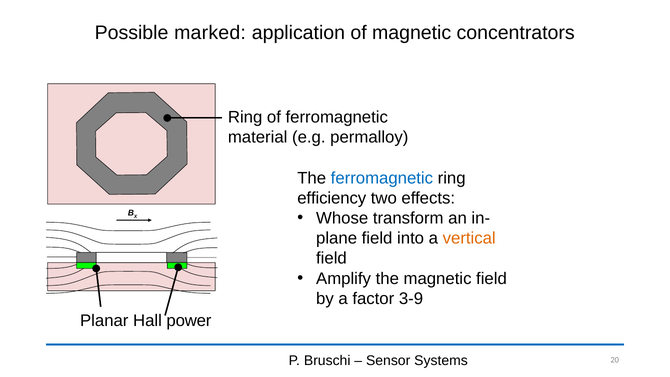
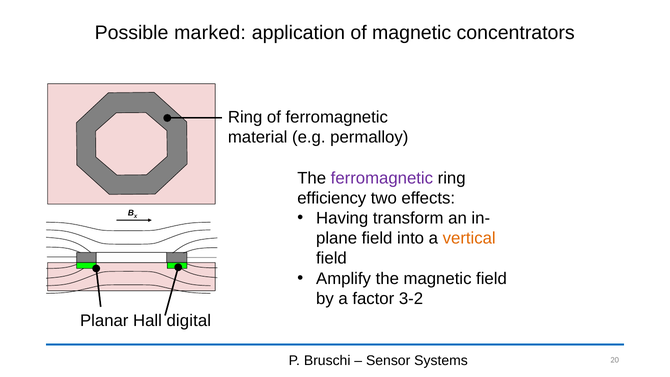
ferromagnetic at (382, 178) colour: blue -> purple
Whose: Whose -> Having
3-9: 3-9 -> 3-2
power: power -> digital
